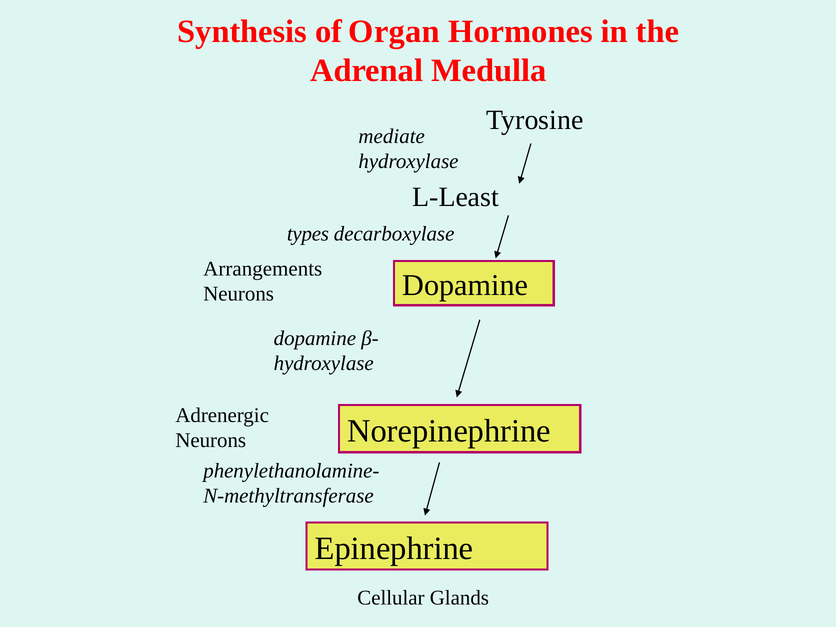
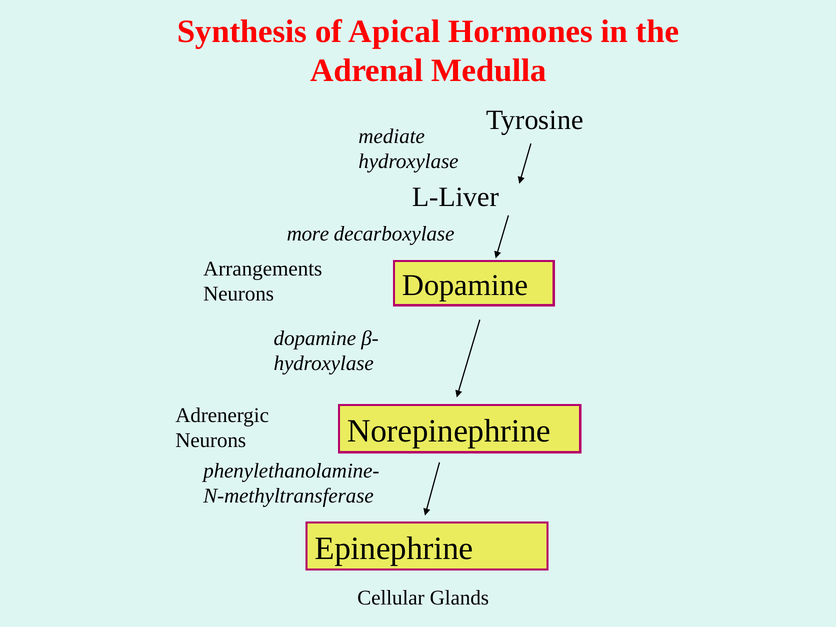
Organ: Organ -> Apical
L-Least: L-Least -> L-Liver
types: types -> more
